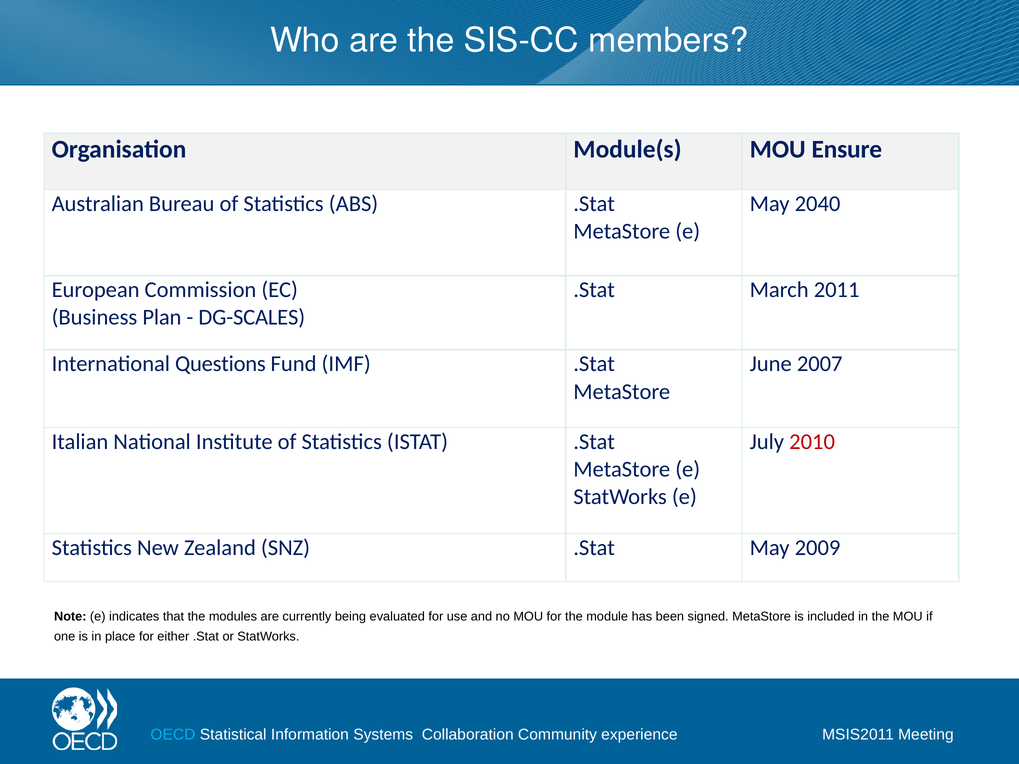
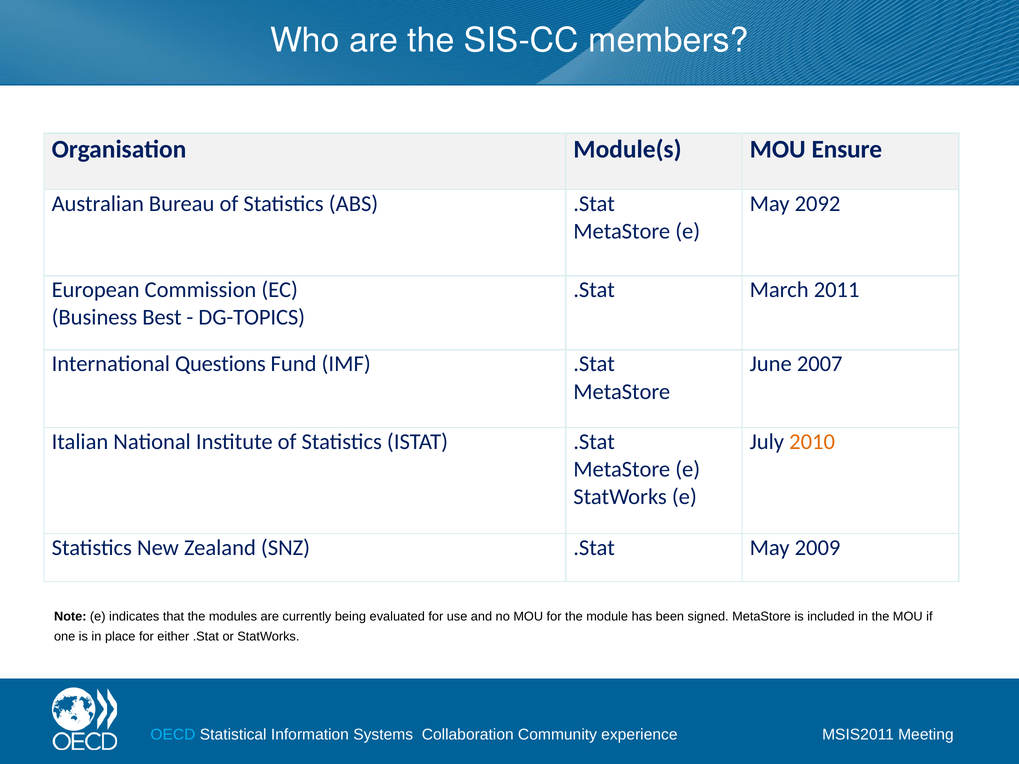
2040: 2040 -> 2092
Plan: Plan -> Best
DG-SCALES: DG-SCALES -> DG-TOPICS
2010 colour: red -> orange
